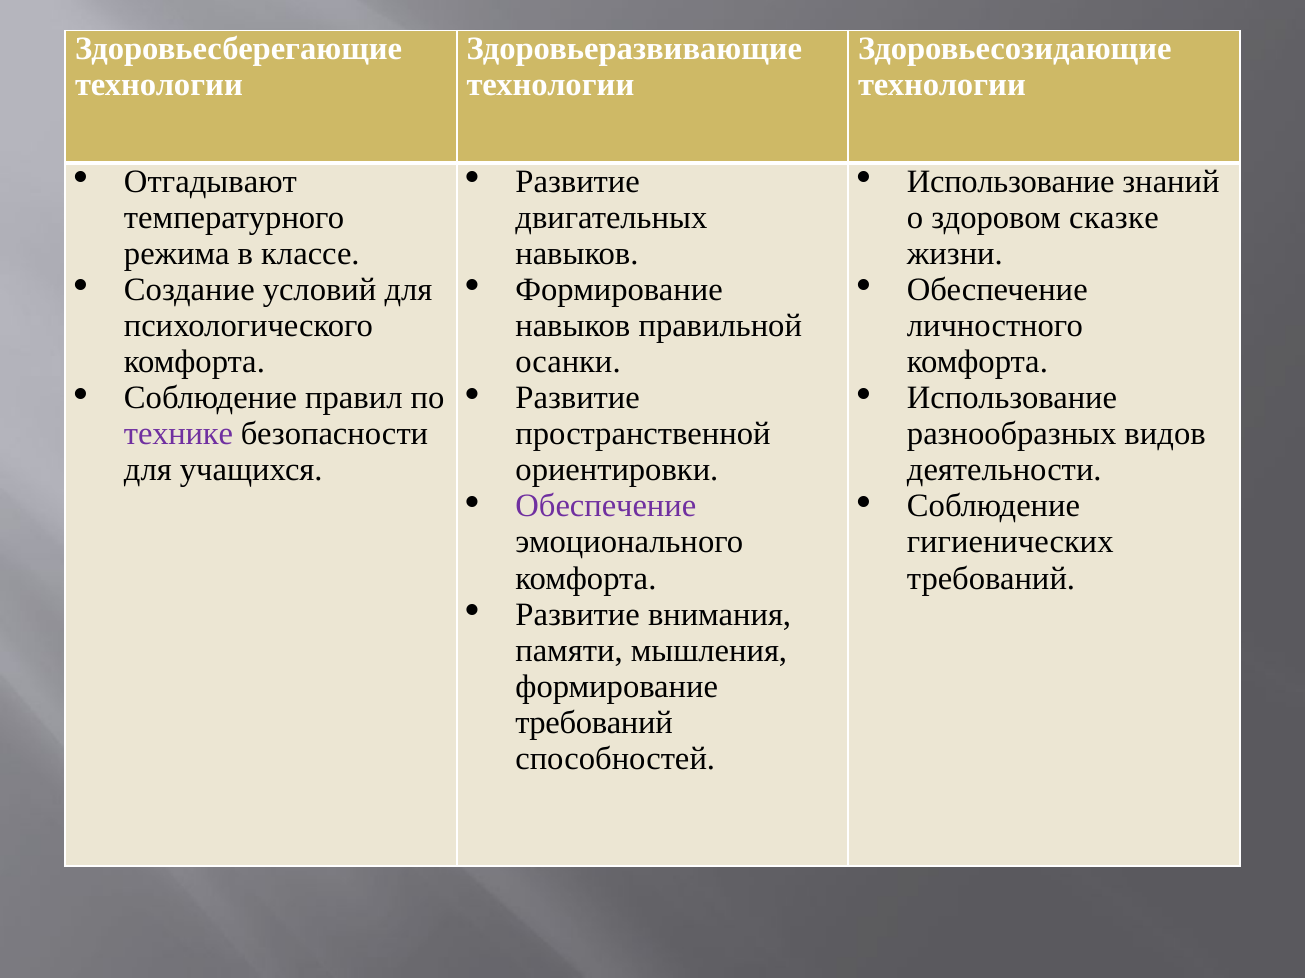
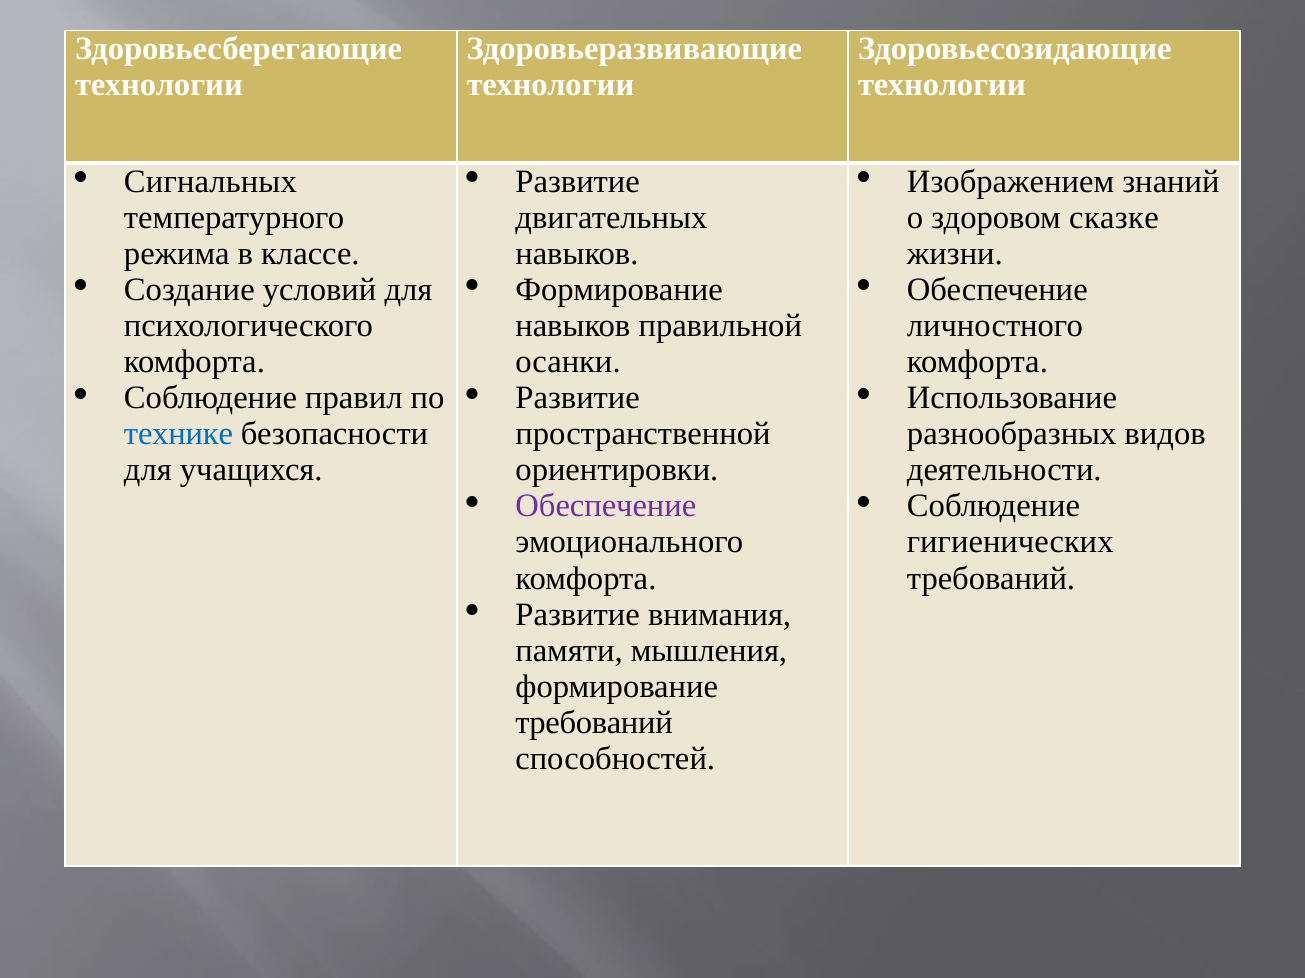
Отгадывают: Отгадывают -> Сигнальных
Использование at (1011, 181): Использование -> Изображением
технике colour: purple -> blue
